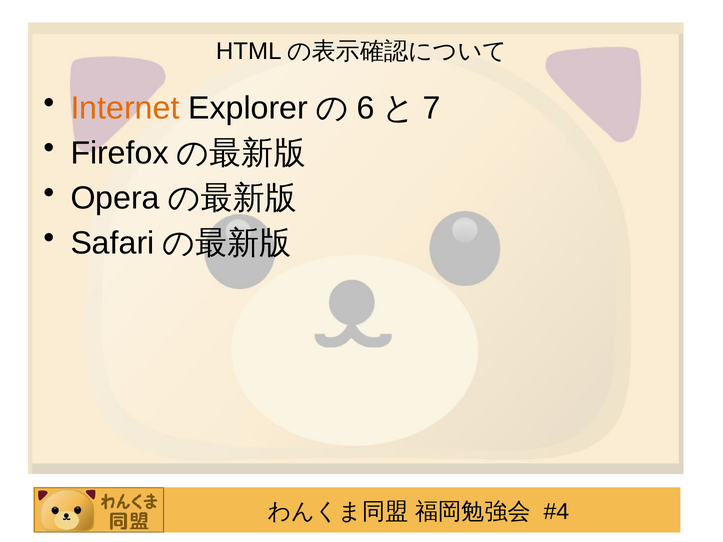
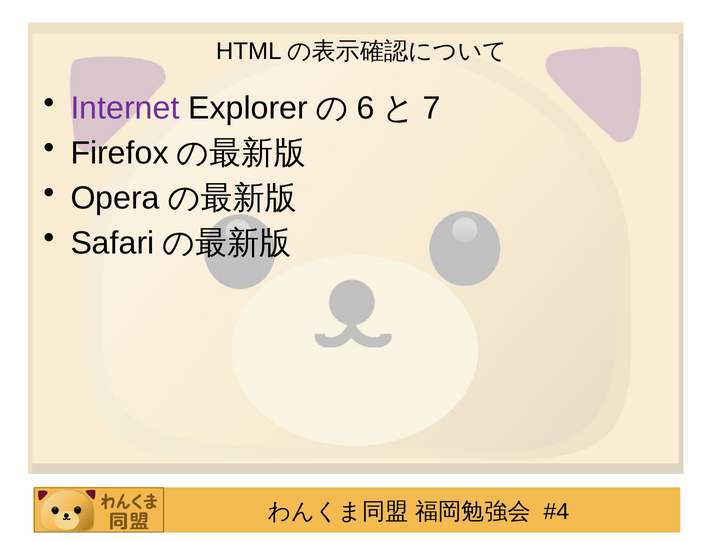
Internet colour: orange -> purple
